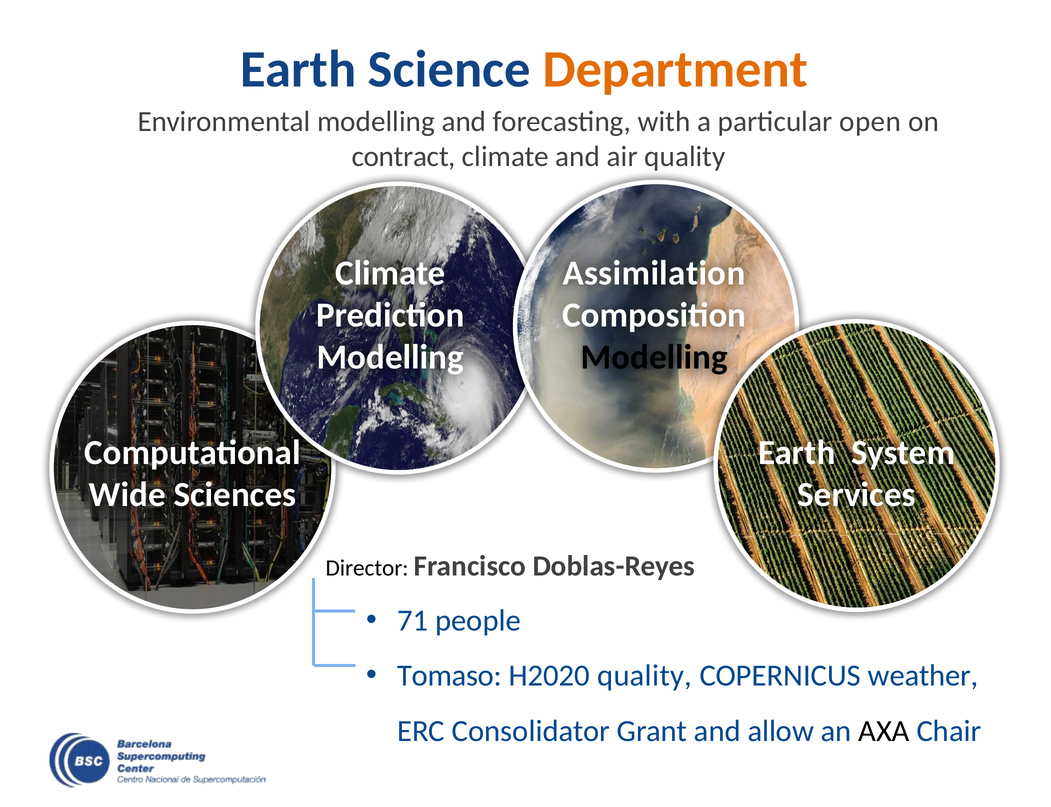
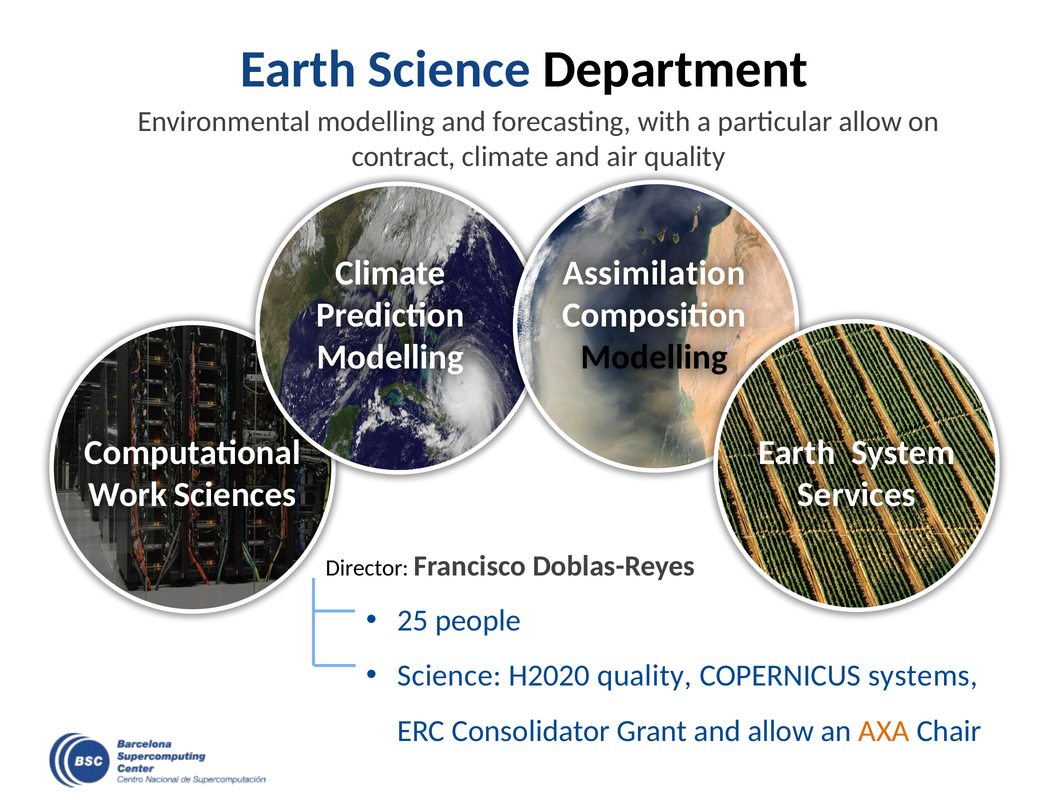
Department colour: orange -> black
particular open: open -> allow
Wide: Wide -> Work
71: 71 -> 25
Tomaso at (450, 676): Tomaso -> Science
weather: weather -> systems
AXA colour: black -> orange
